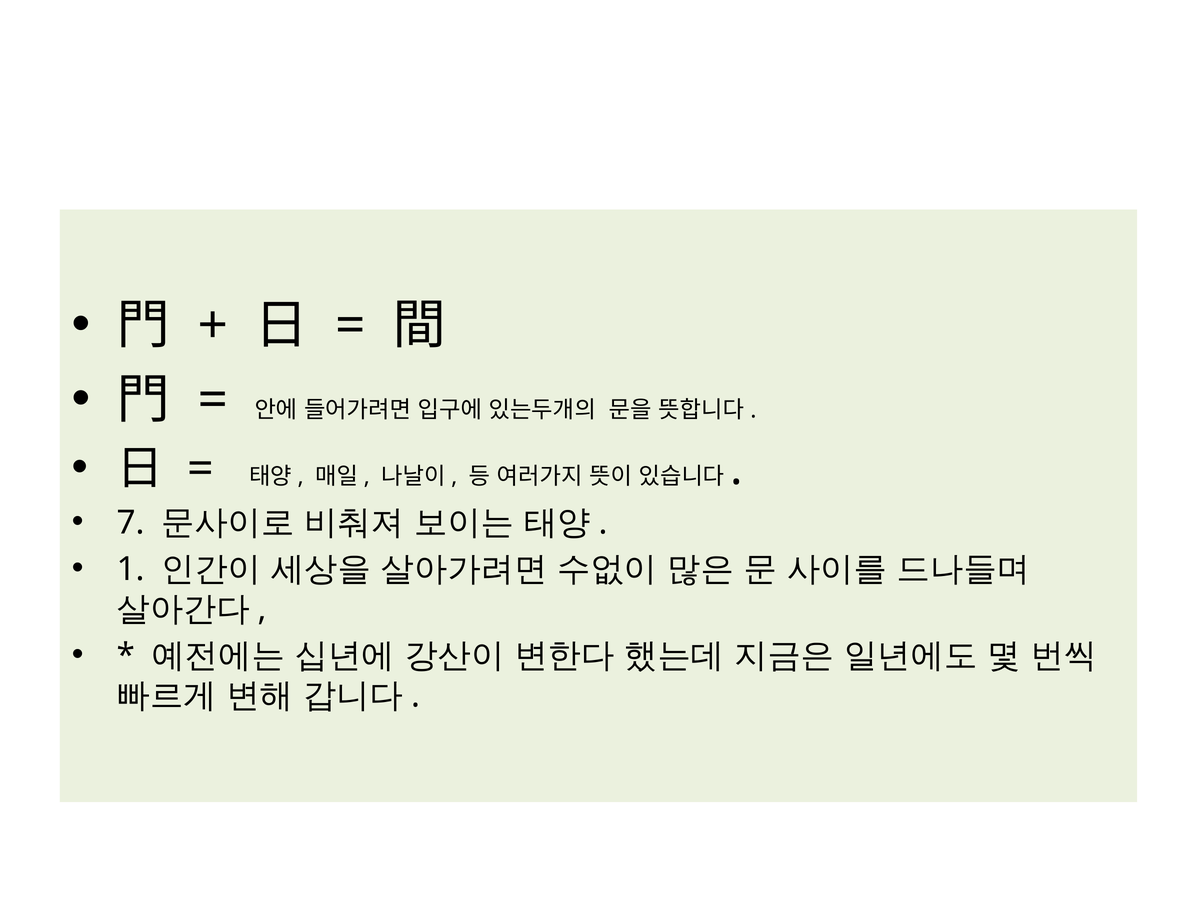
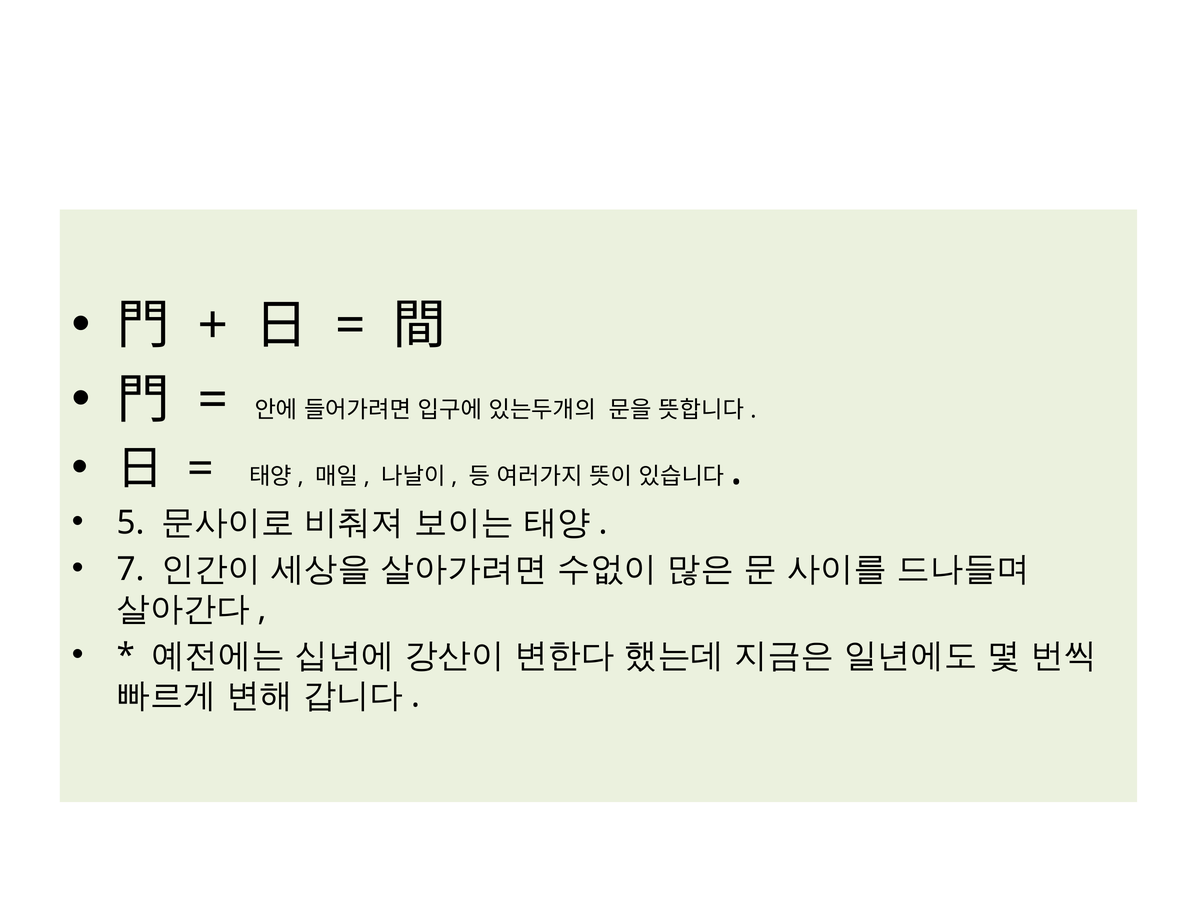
7: 7 -> 5
1: 1 -> 7
